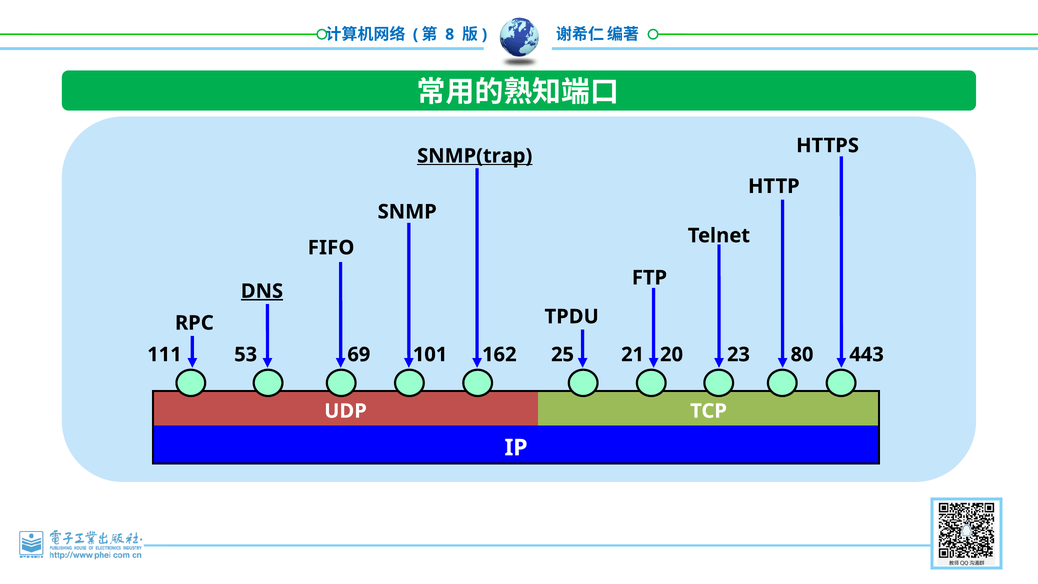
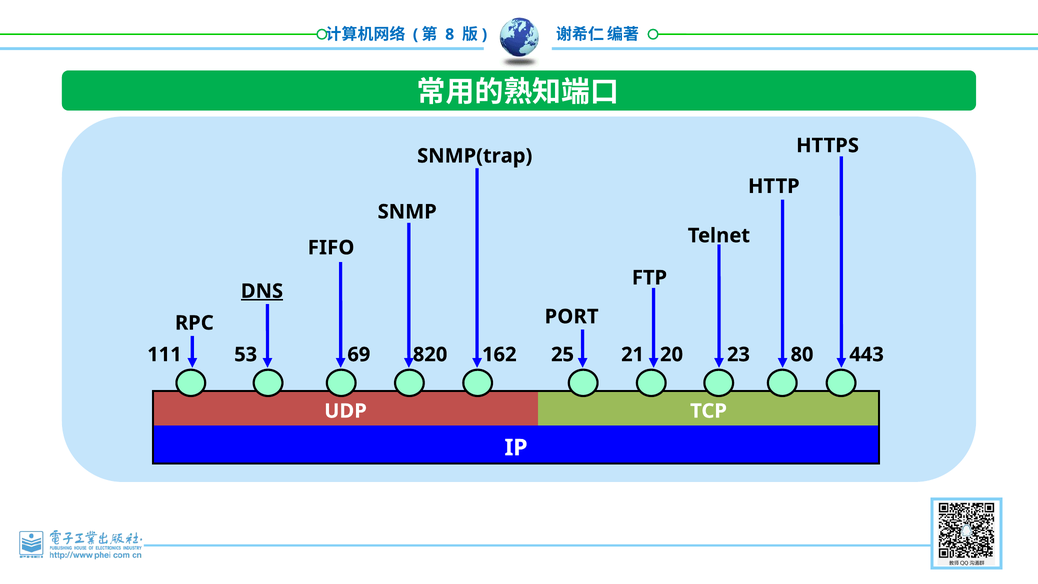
SNMP(trap underline: present -> none
TPDU: TPDU -> PORT
101: 101 -> 820
